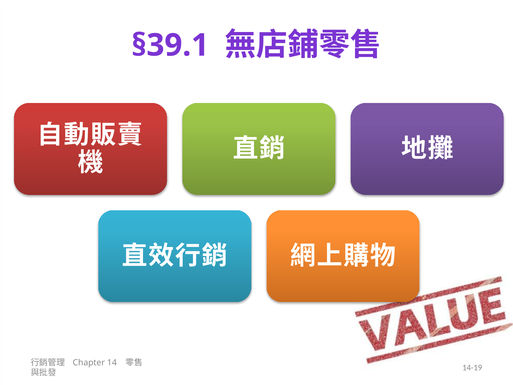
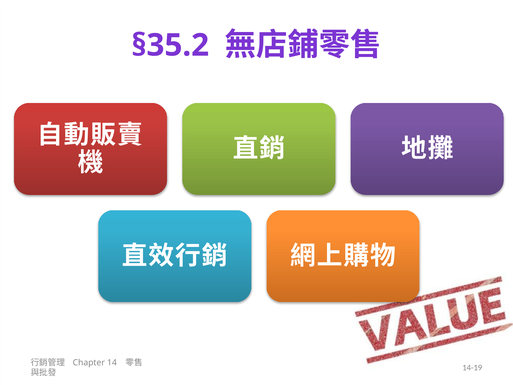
§39.1: §39.1 -> §35.2
